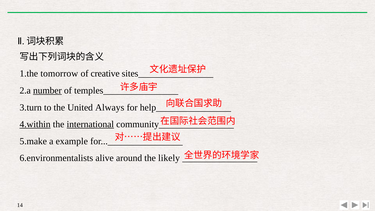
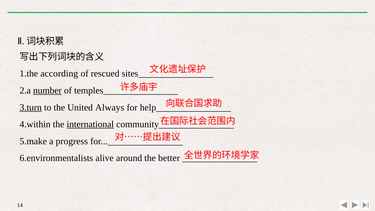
tomorrow: tomorrow -> according
creative: creative -> rescued
3.turn underline: none -> present
4.within underline: present -> none
example: example -> progress
likely: likely -> better
